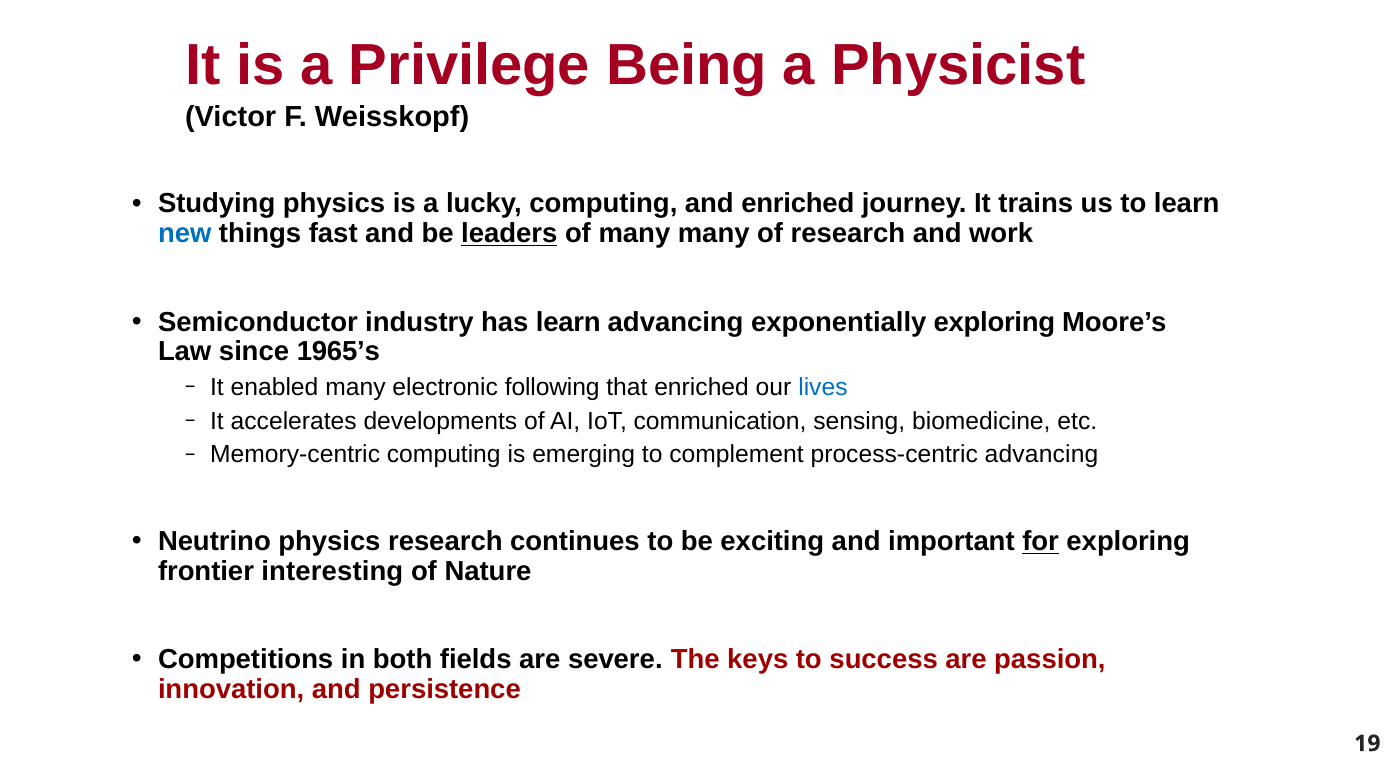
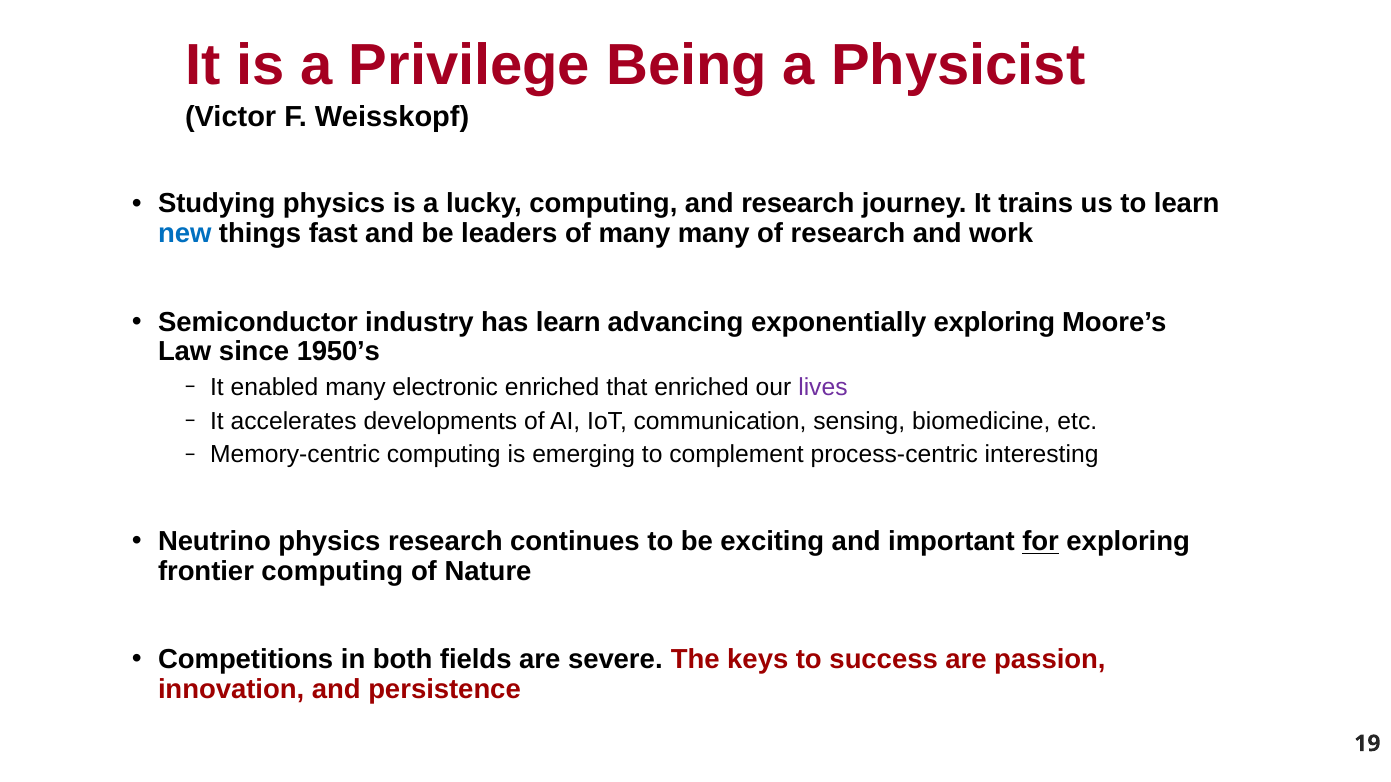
and enriched: enriched -> research
leaders underline: present -> none
1965’s: 1965’s -> 1950’s
electronic following: following -> enriched
lives colour: blue -> purple
process-centric advancing: advancing -> interesting
frontier interesting: interesting -> computing
